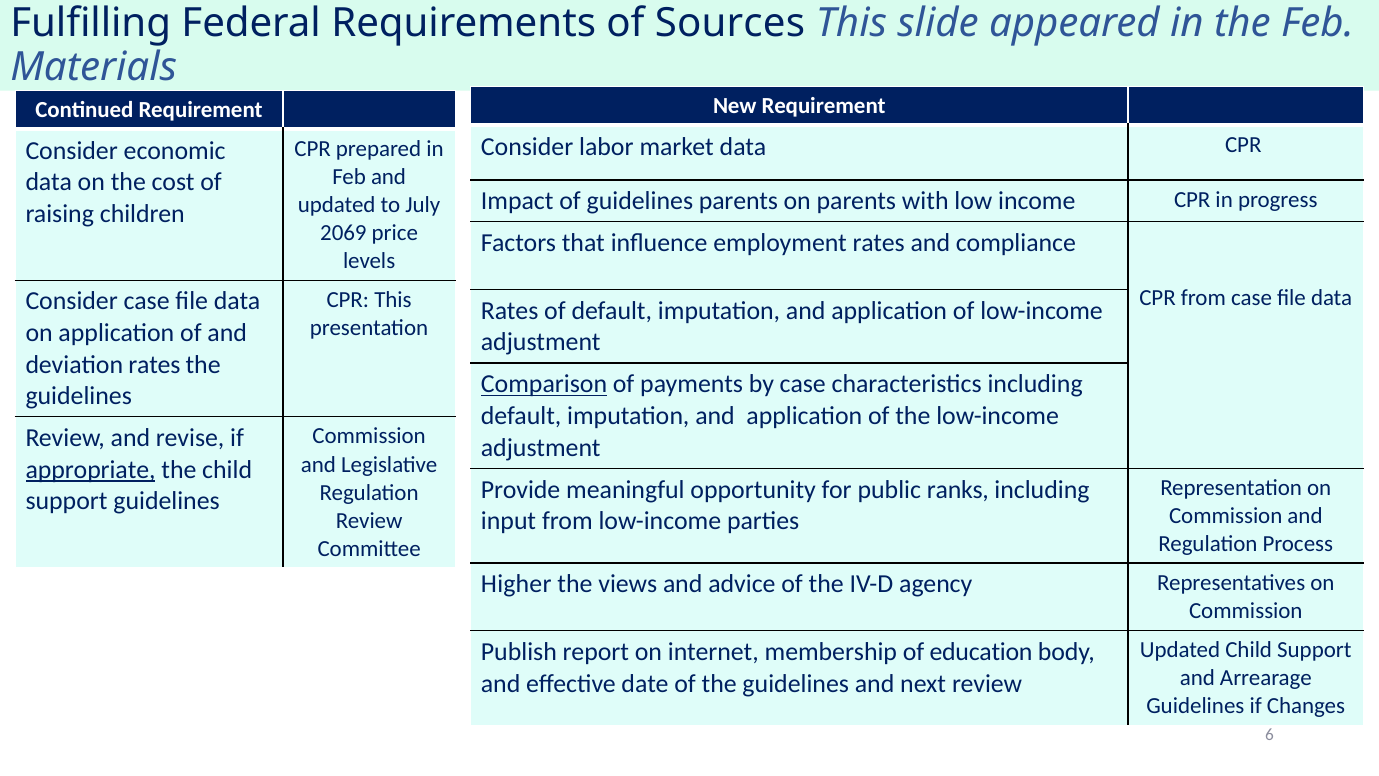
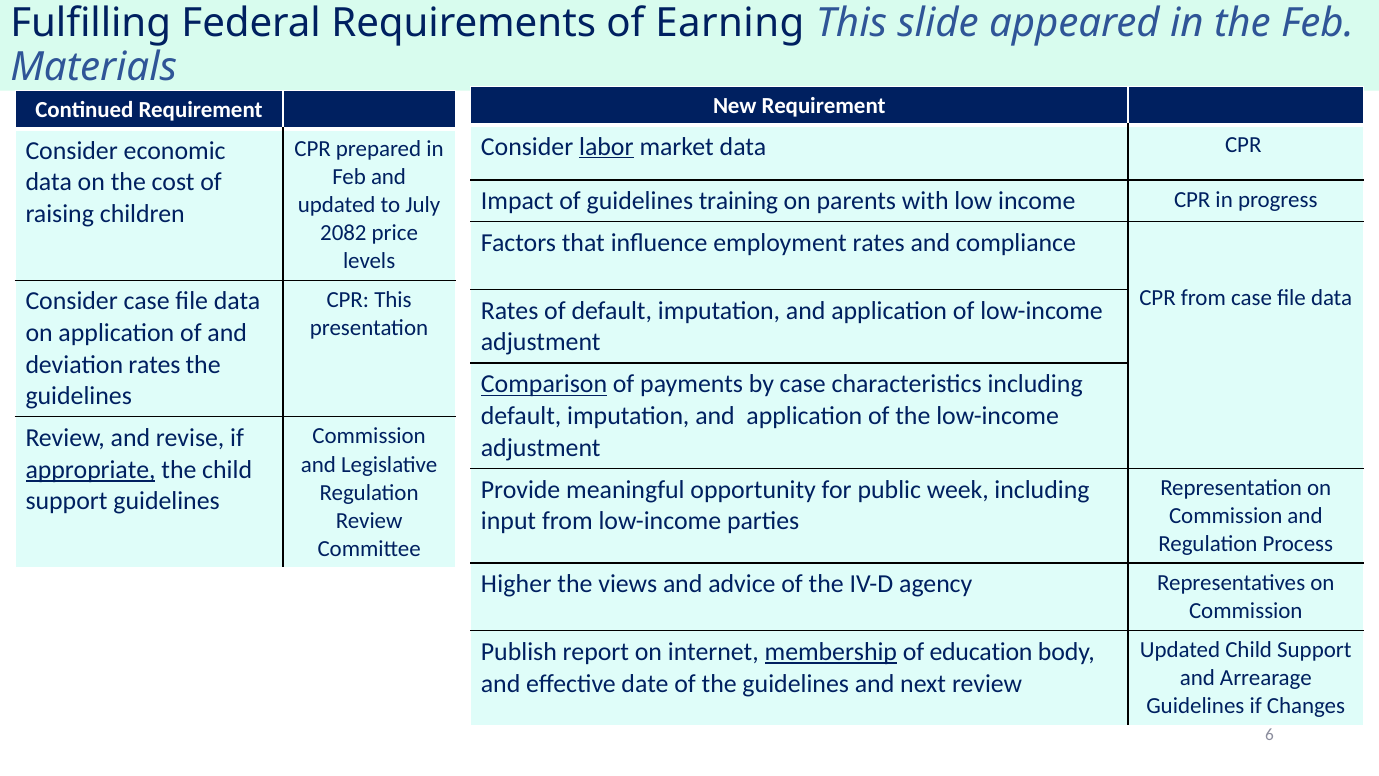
Sources: Sources -> Earning
labor underline: none -> present
guidelines parents: parents -> training
2069: 2069 -> 2082
ranks: ranks -> week
membership underline: none -> present
